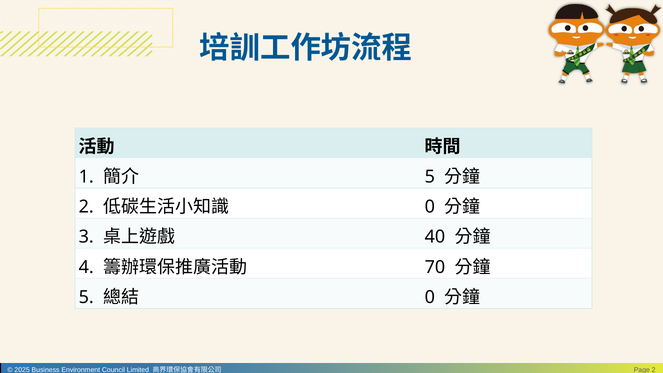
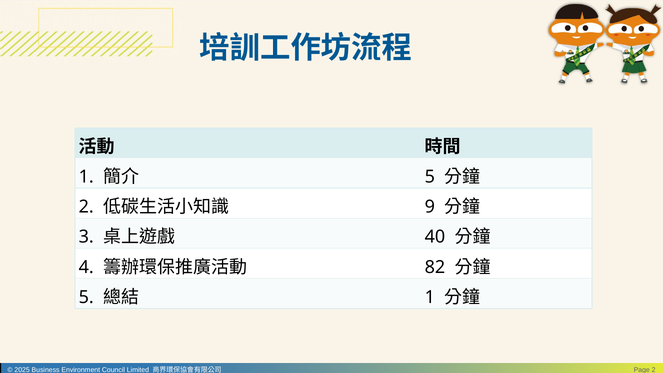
0 at (430, 207): 0 -> 9
70: 70 -> 82
0 at (430, 297): 0 -> 1
